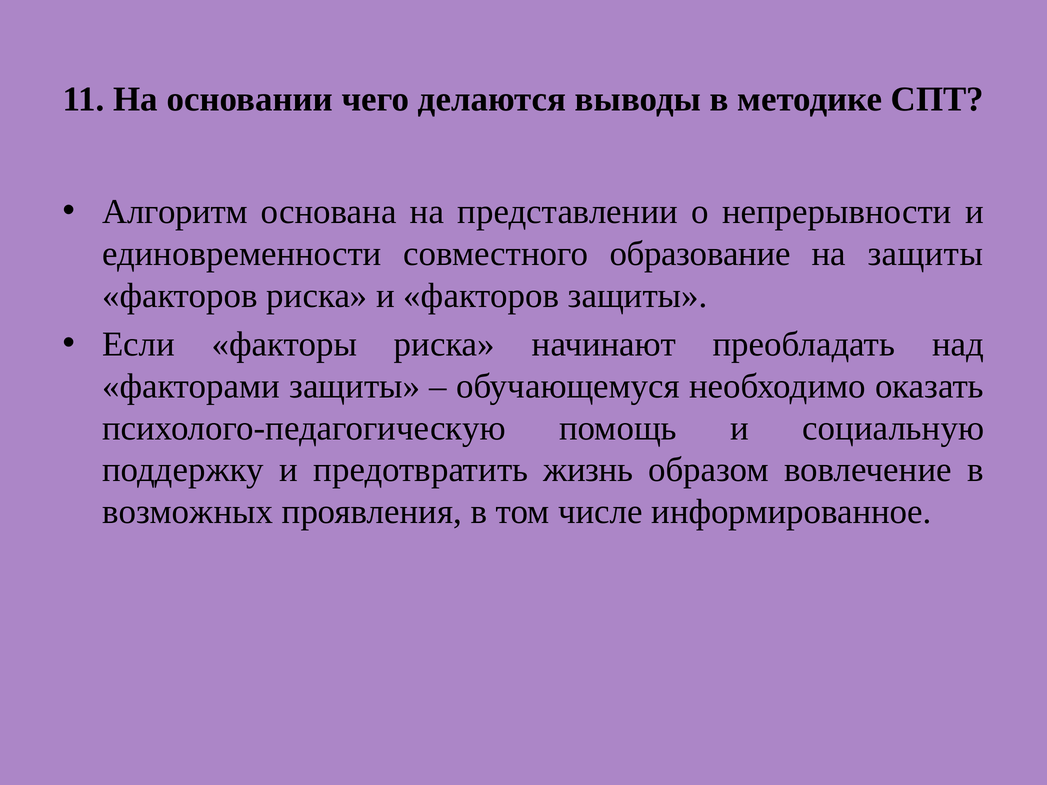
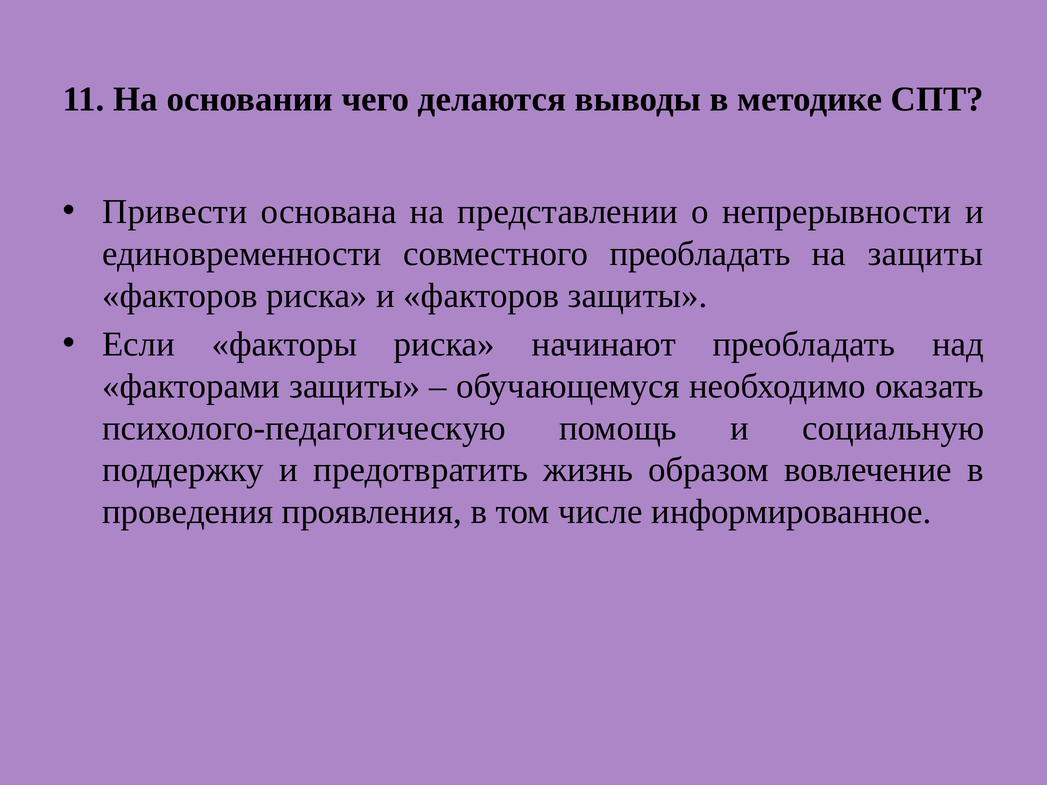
Алгоритм: Алгоритм -> Привести
совместного образование: образование -> преобладать
возможных: возможных -> проведения
